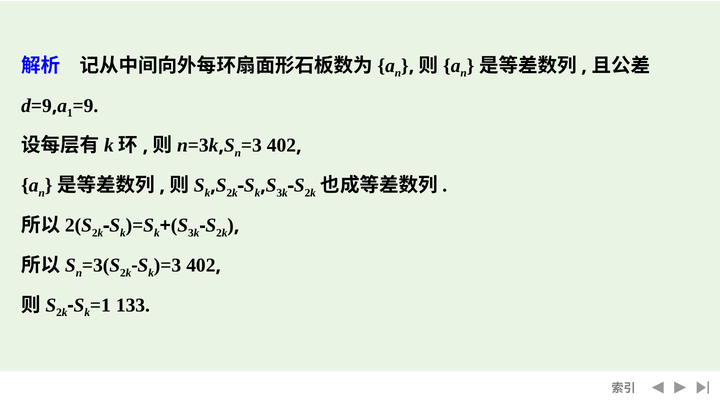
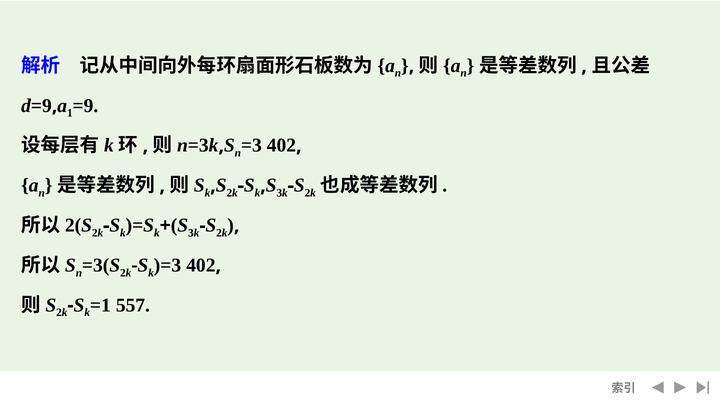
133: 133 -> 557
